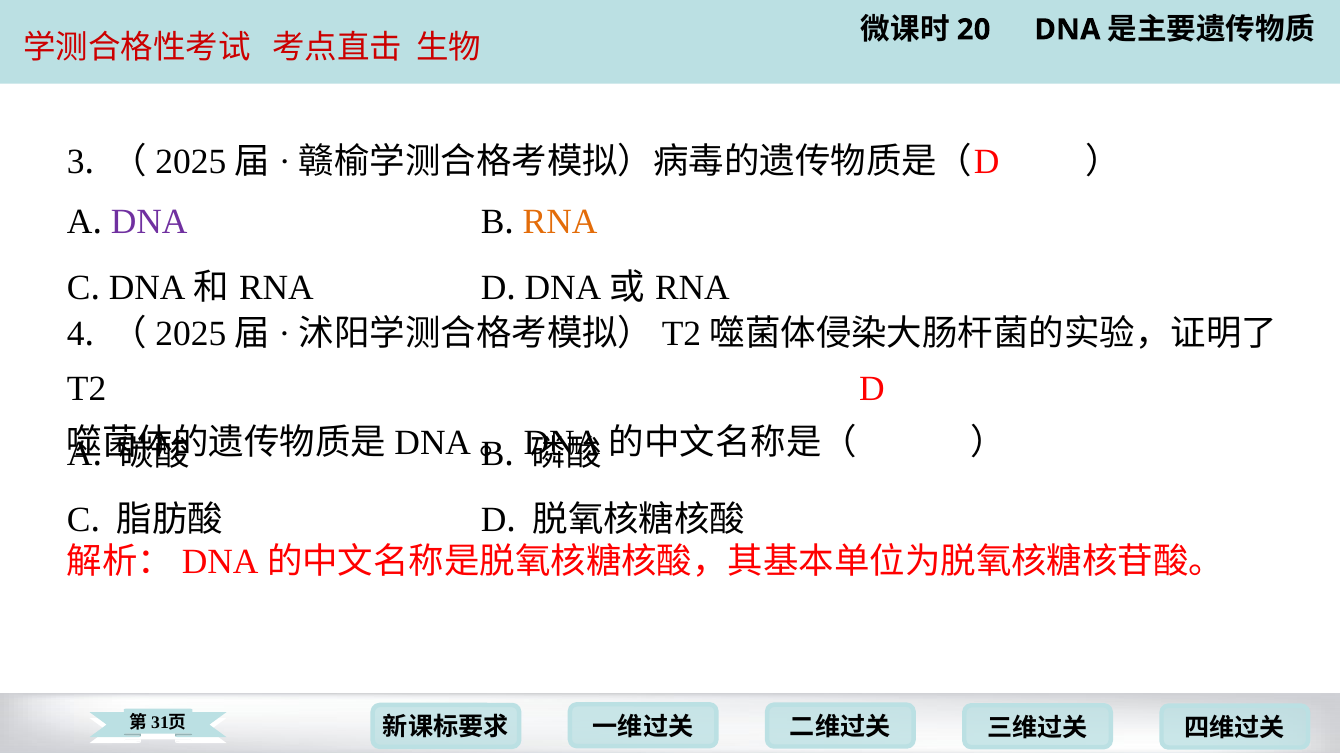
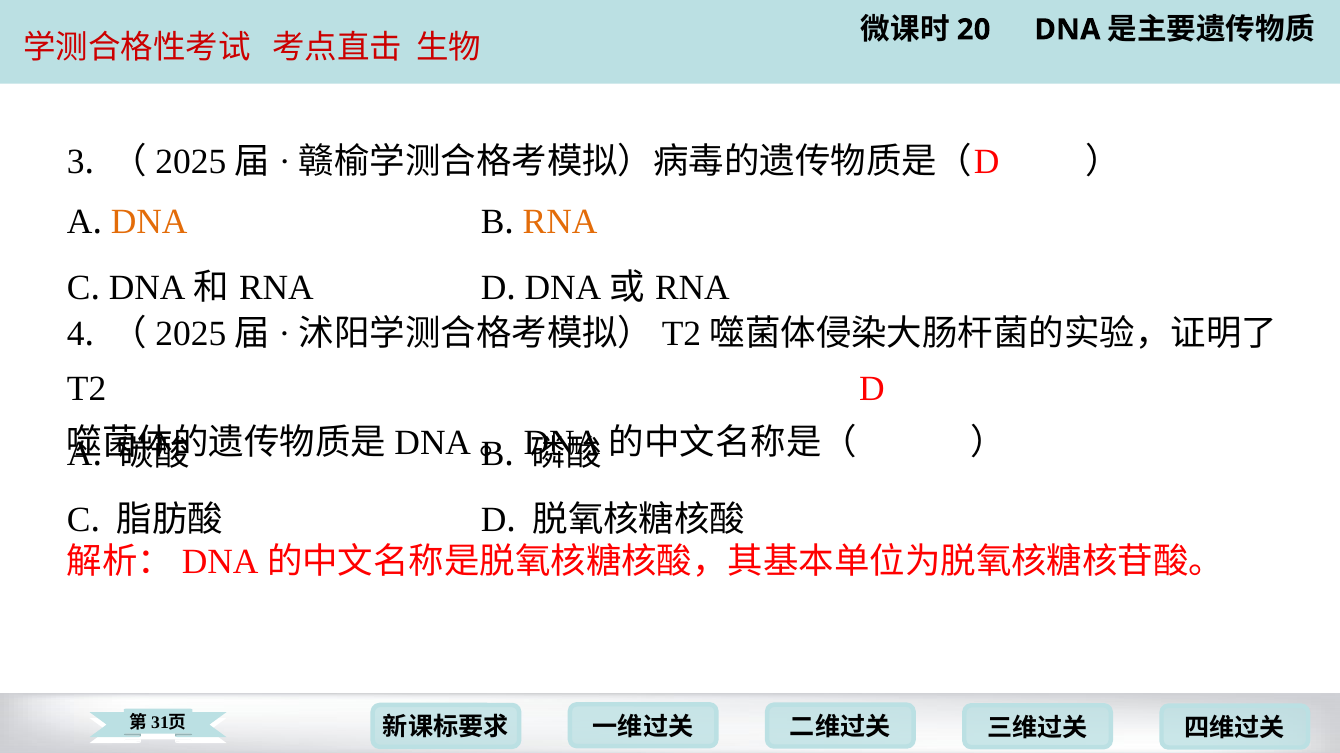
DNA at (149, 222) colour: purple -> orange
